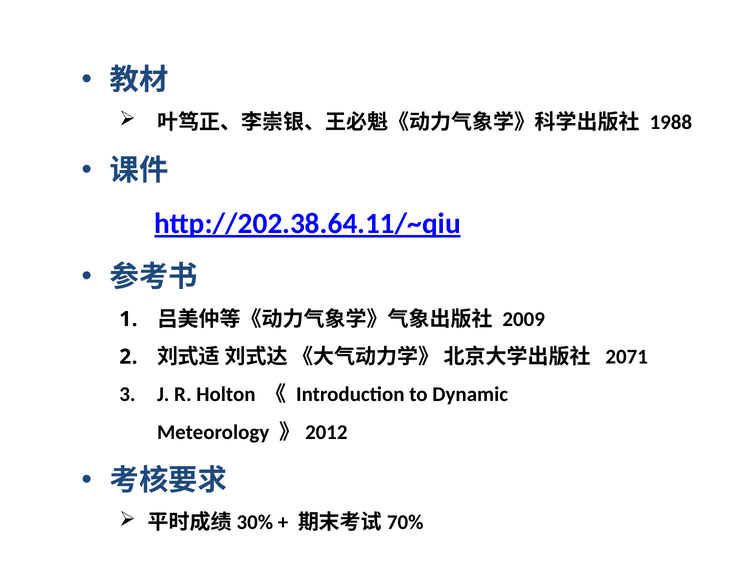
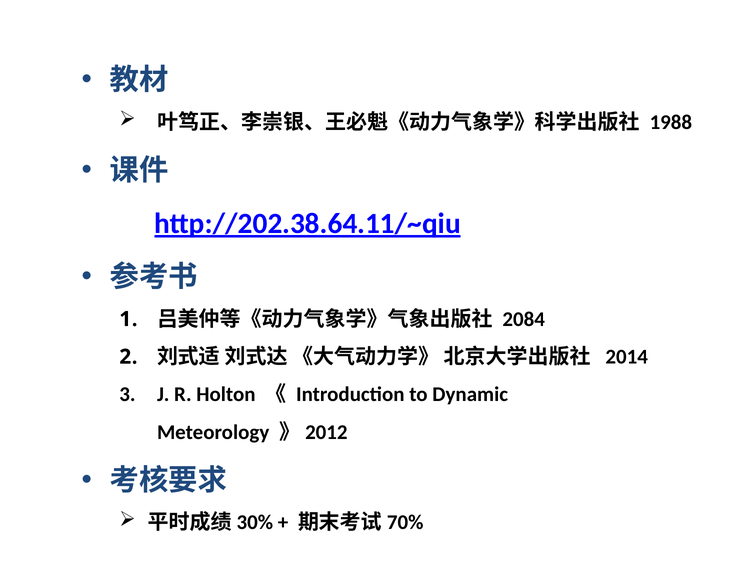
2009: 2009 -> 2084
2071: 2071 -> 2014
